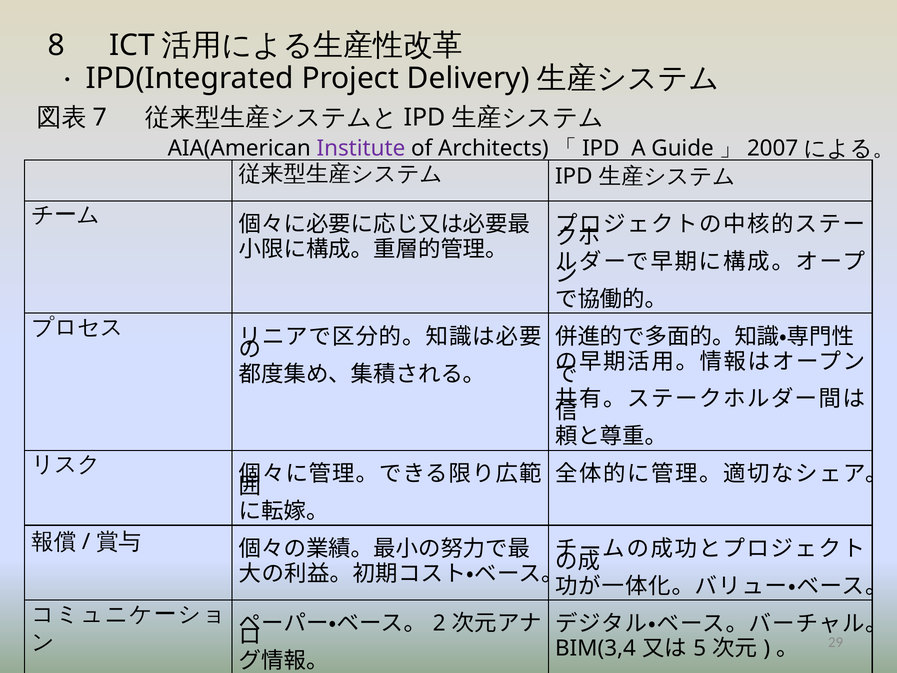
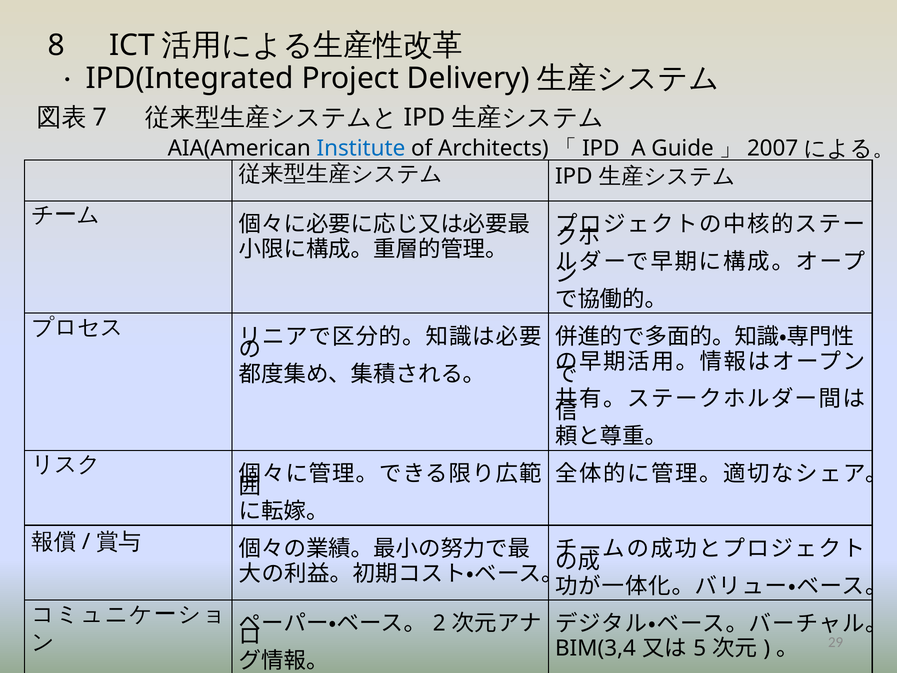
Institute colour: purple -> blue
